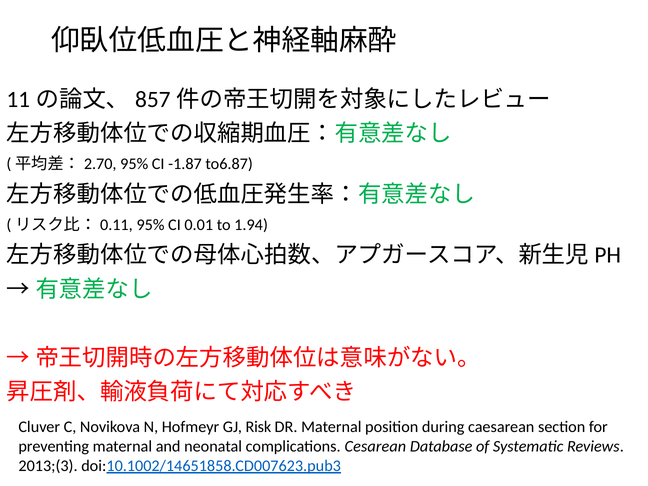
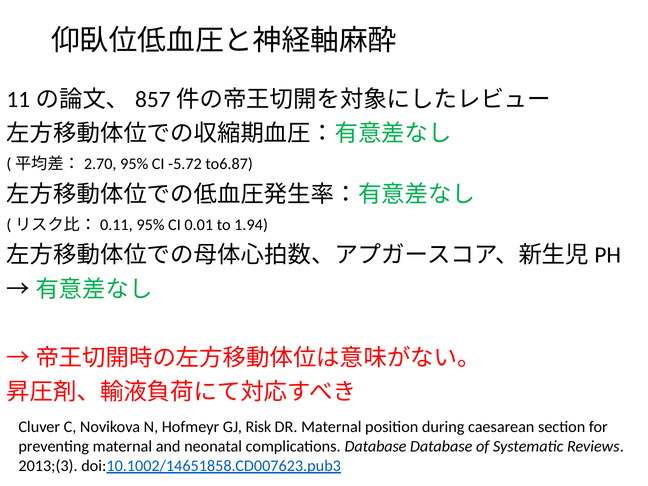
-1.87: -1.87 -> -5.72
complications Cesarean: Cesarean -> Database
